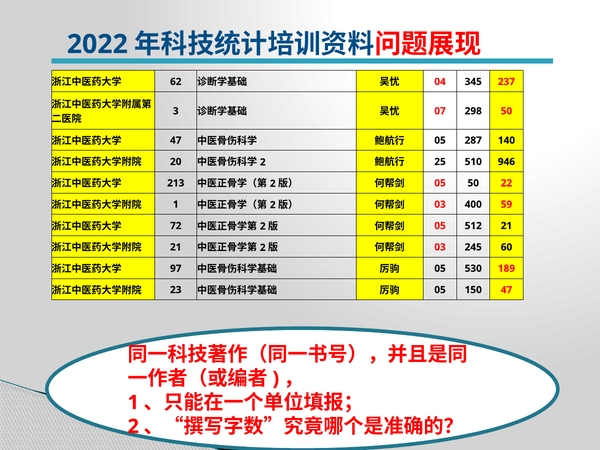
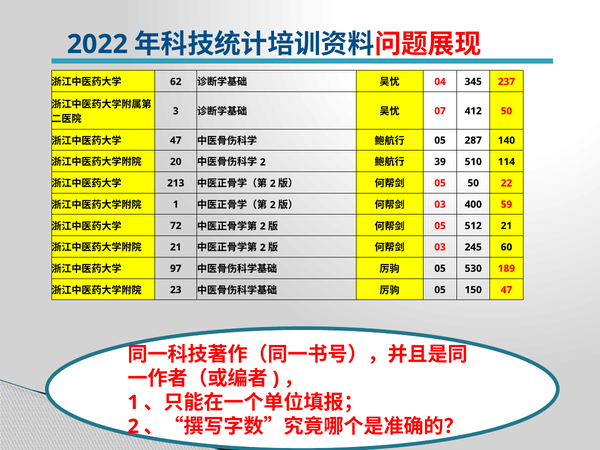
298: 298 -> 412
25: 25 -> 39
946: 946 -> 114
